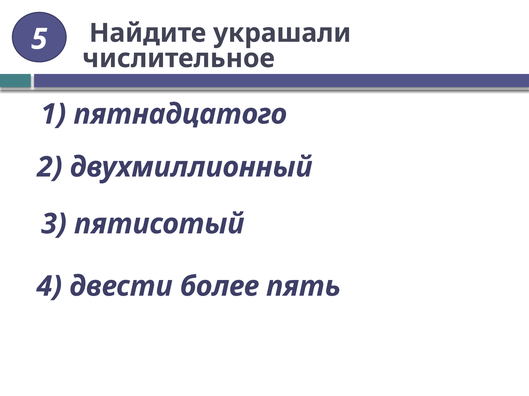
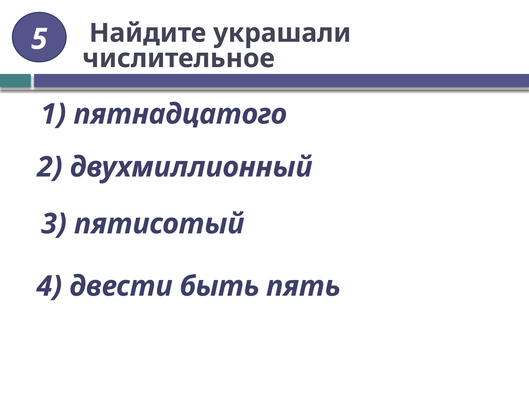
более: более -> быть
